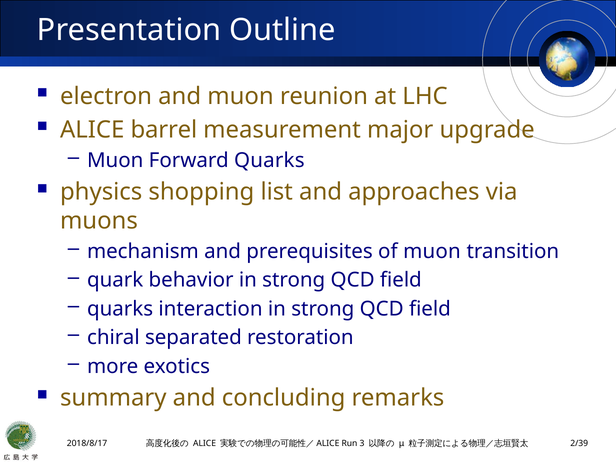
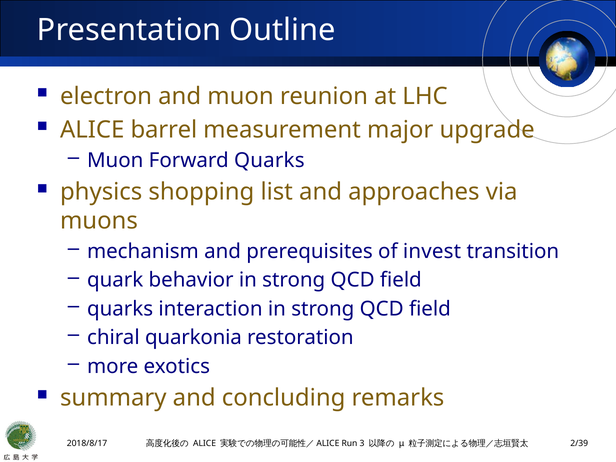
of muon: muon -> invest
separated: separated -> quarkonia
